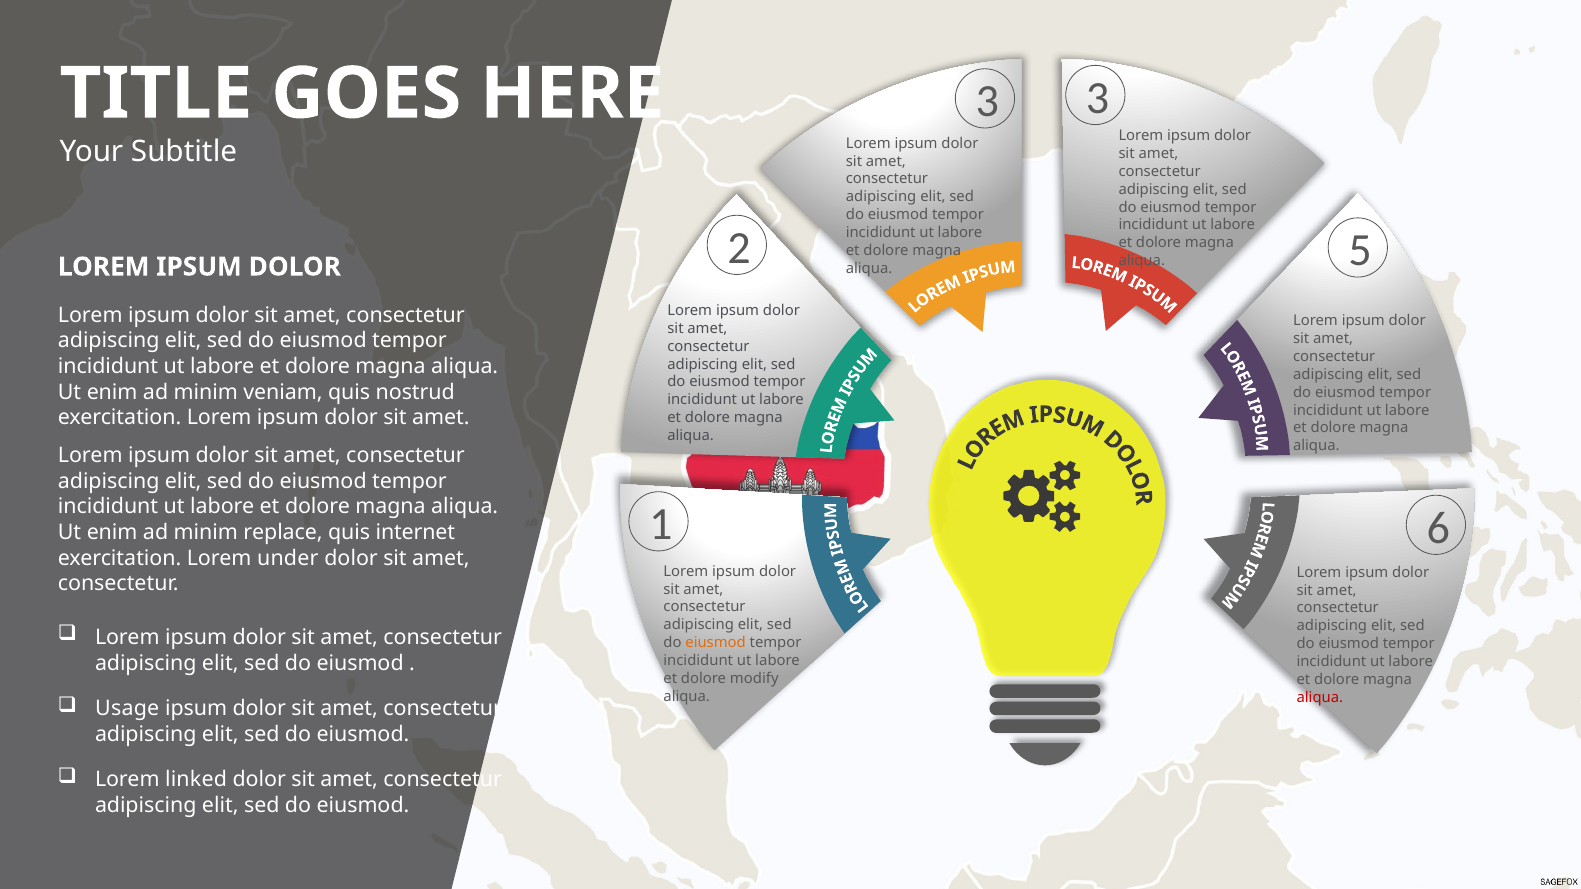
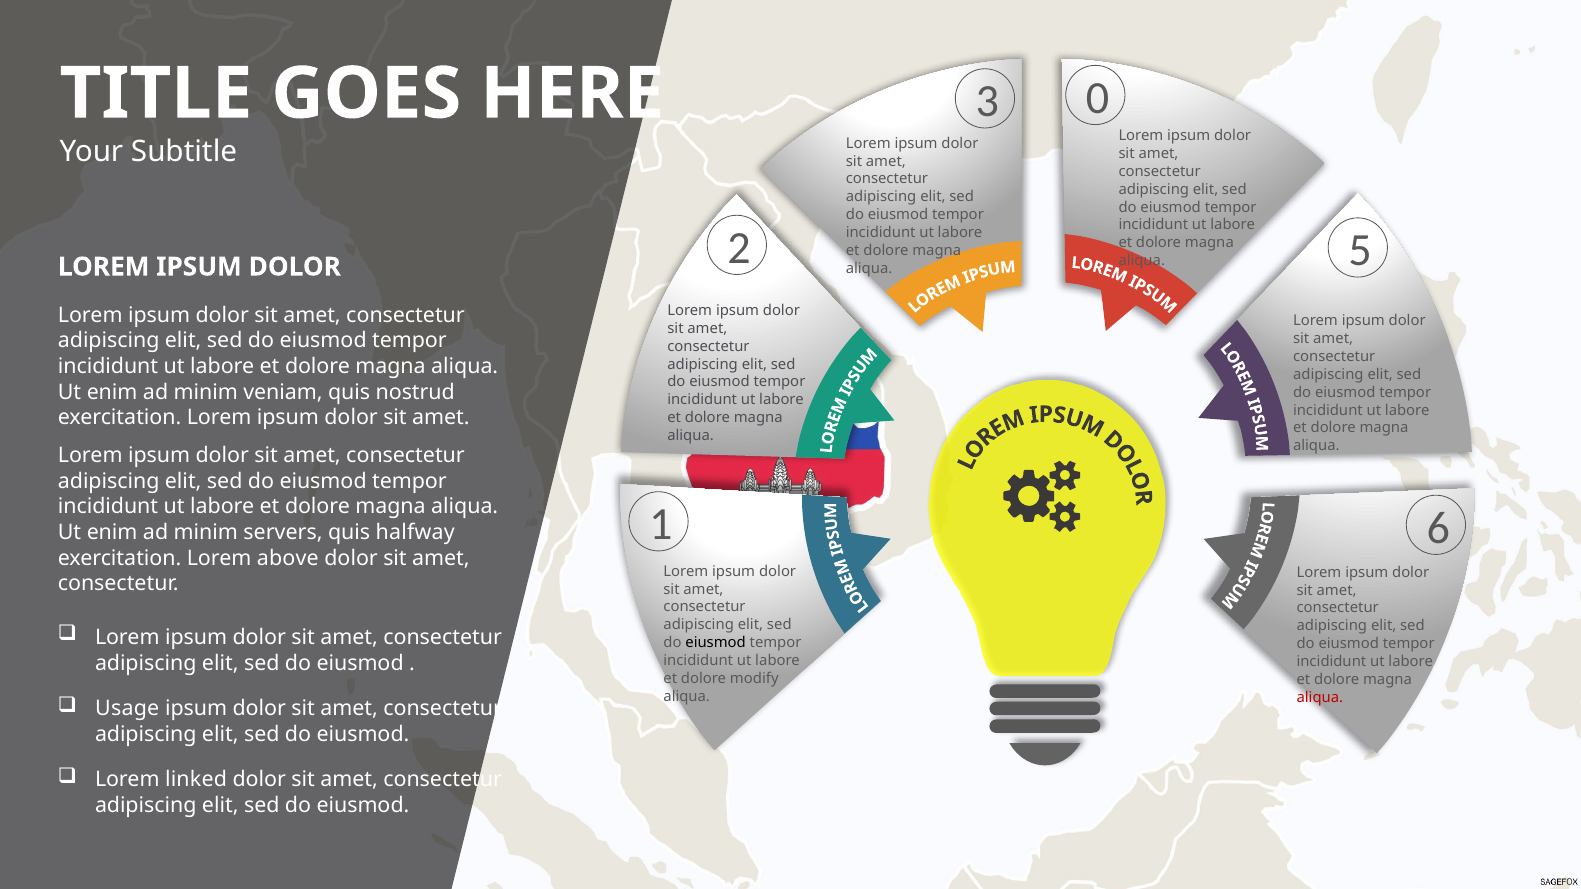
3 at (1098, 98): 3 -> 0
replace: replace -> servers
internet: internet -> halfway
under: under -> above
eiusmod at (716, 643) colour: orange -> black
